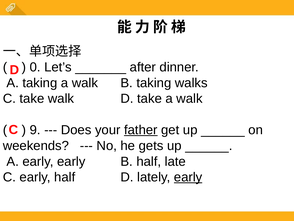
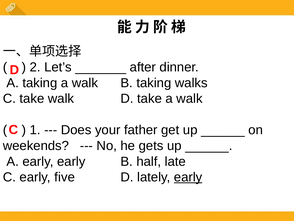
0: 0 -> 2
9: 9 -> 1
father underline: present -> none
early half: half -> five
